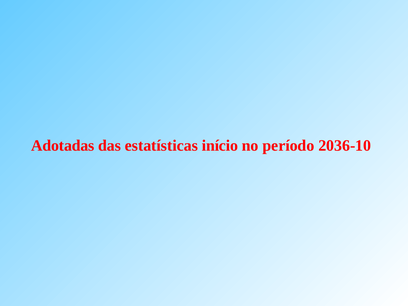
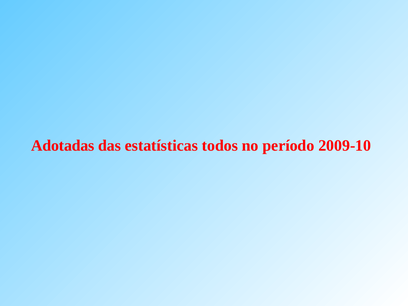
início: início -> todos
2036-10: 2036-10 -> 2009-10
